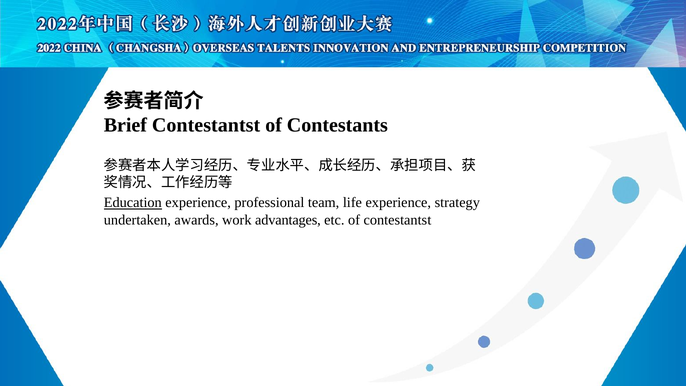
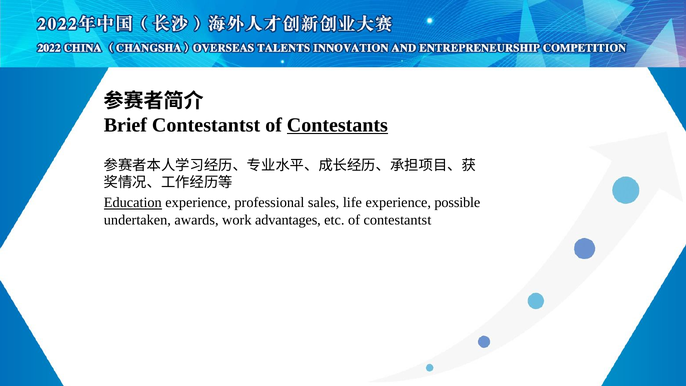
Contestants underline: none -> present
team: team -> sales
strategy: strategy -> possible
